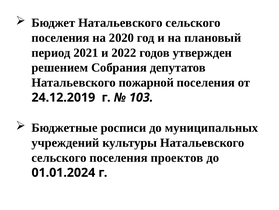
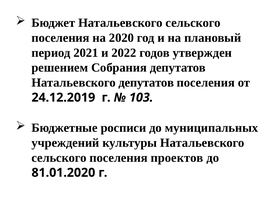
Натальевского пожарной: пожарной -> депутатов
01.01.2024: 01.01.2024 -> 81.01.2020
